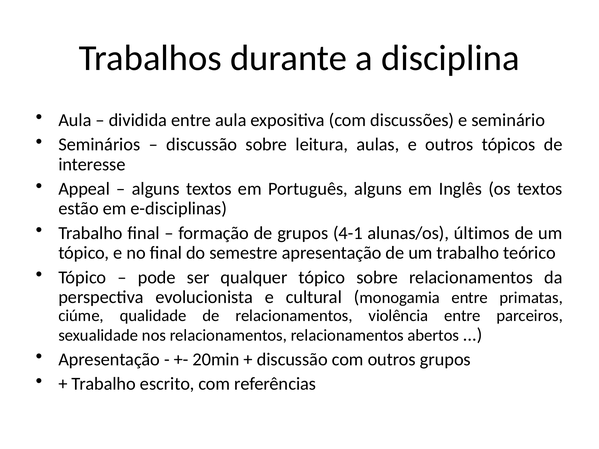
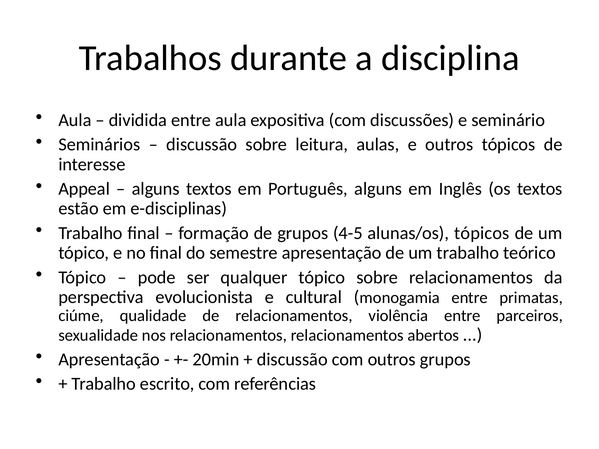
4-1: 4-1 -> 4-5
alunas/os últimos: últimos -> tópicos
